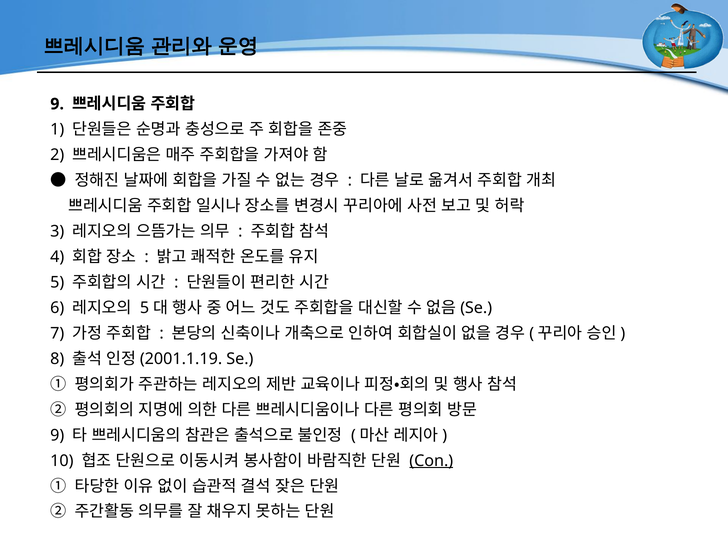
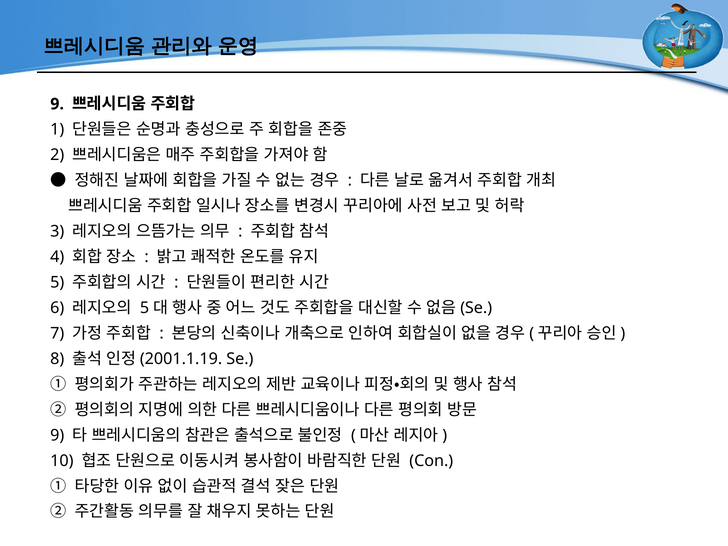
Con underline: present -> none
